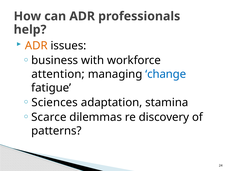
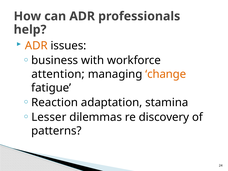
change colour: blue -> orange
Sciences: Sciences -> Reaction
Scarce: Scarce -> Lesser
